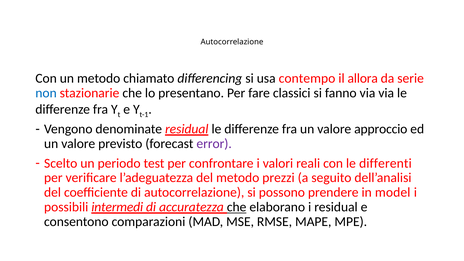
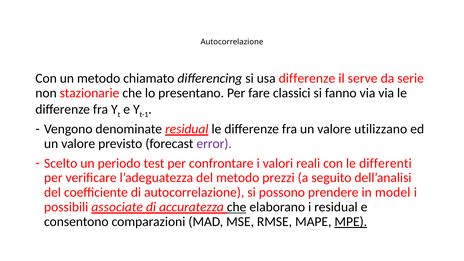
usa contempo: contempo -> differenze
allora: allora -> serve
non colour: blue -> black
approccio: approccio -> utilizzano
intermedi: intermedi -> associate
MPE underline: none -> present
